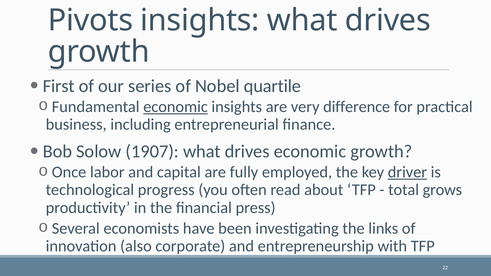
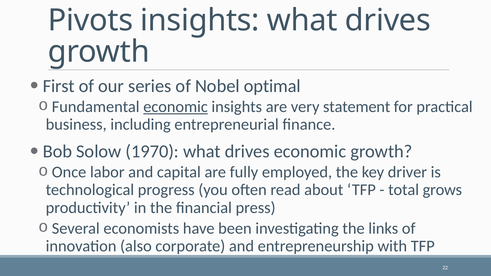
quartile: quartile -> optimal
difference: difference -> statement
1907: 1907 -> 1970
driver underline: present -> none
